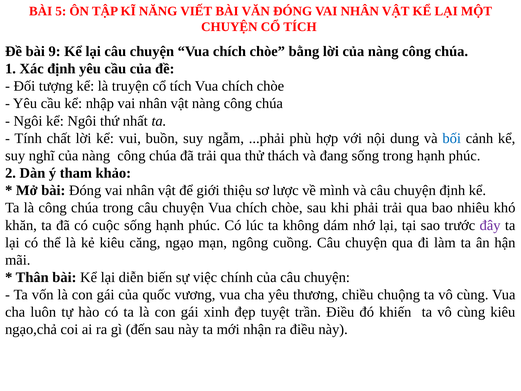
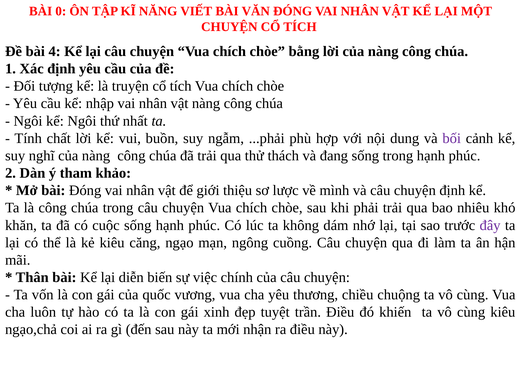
5: 5 -> 0
9: 9 -> 4
bối colour: blue -> purple
